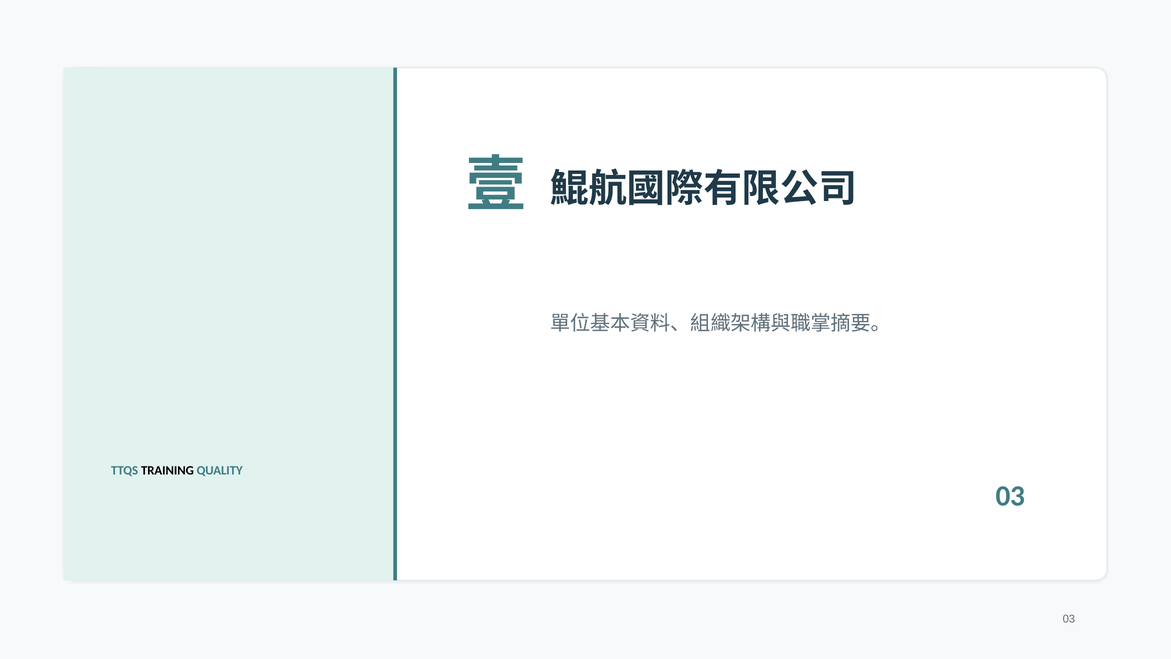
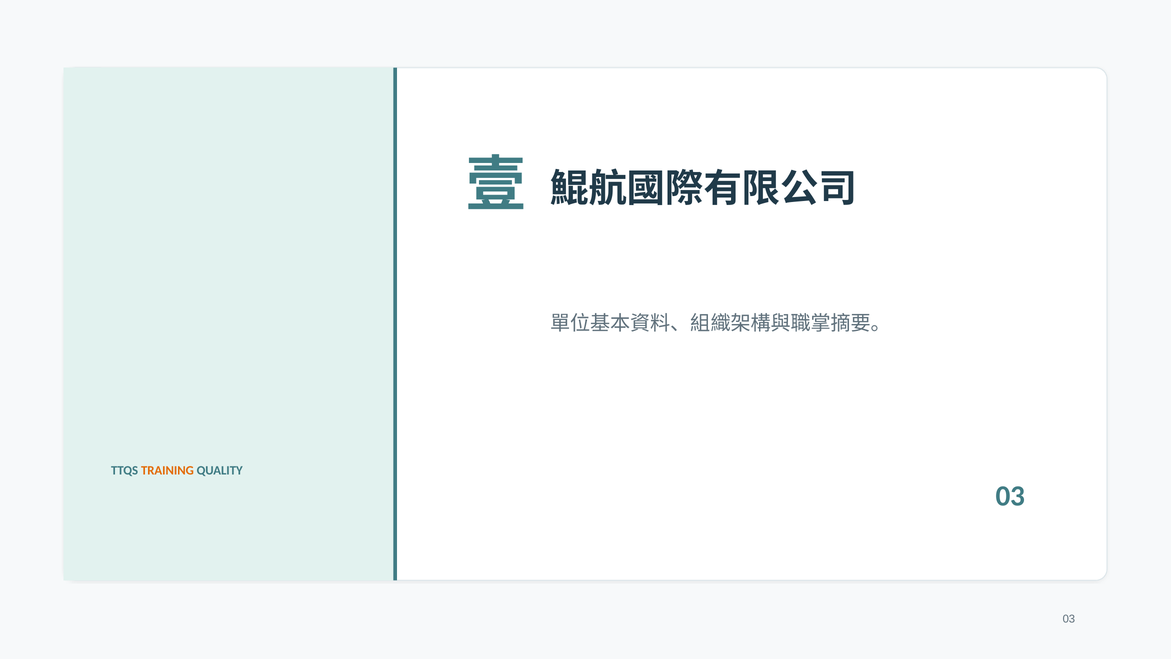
TRAINING colour: black -> orange
